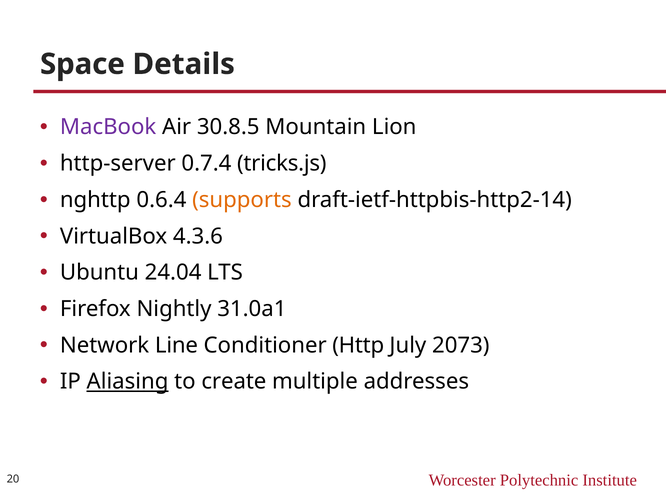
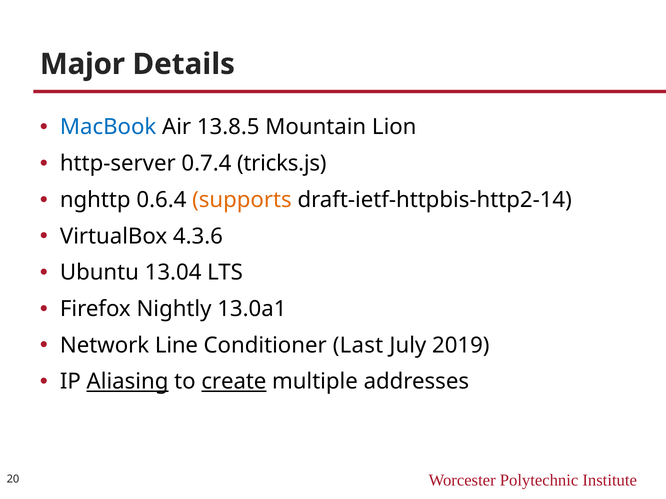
Space: Space -> Major
MacBook colour: purple -> blue
30.8.5: 30.8.5 -> 13.8.5
24.04: 24.04 -> 13.04
31.0a1: 31.0a1 -> 13.0a1
Http: Http -> Last
2073: 2073 -> 2019
create underline: none -> present
